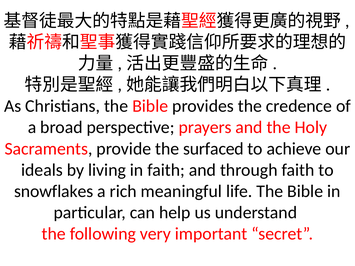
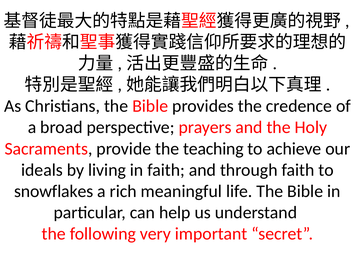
surfaced: surfaced -> teaching
